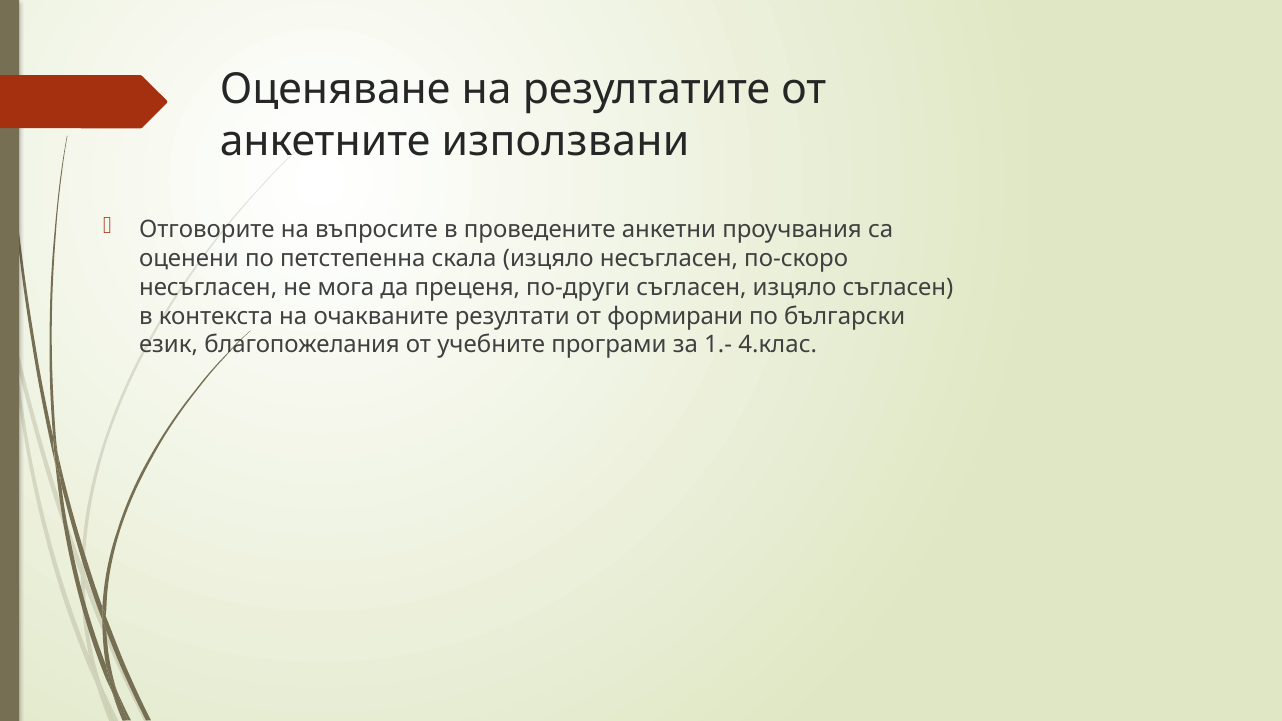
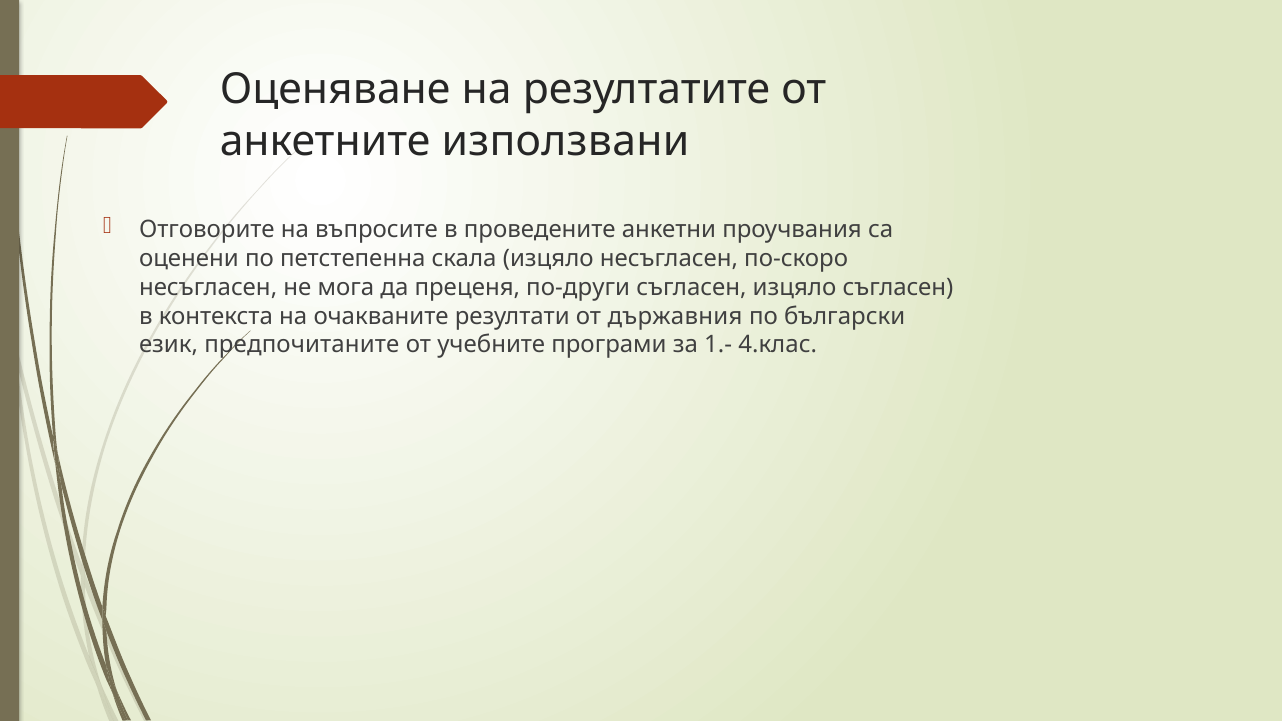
формирани: формирани -> държавния
благопожелания: благопожелания -> предпочитаните
